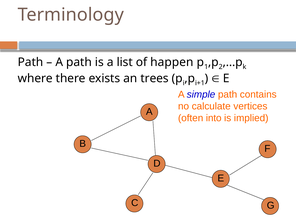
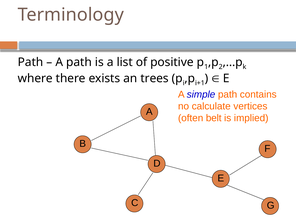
happen: happen -> positive
into: into -> belt
